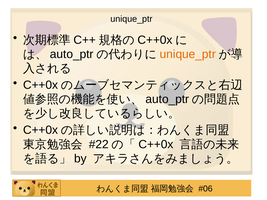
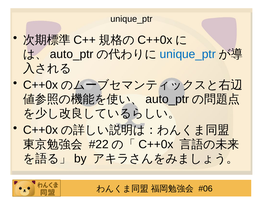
unique_ptr at (188, 54) colour: orange -> blue
